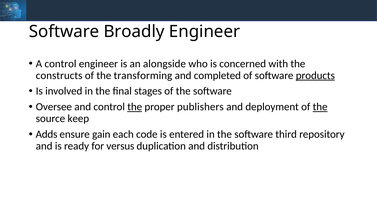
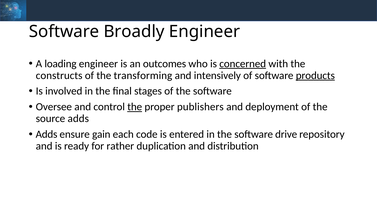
A control: control -> loading
alongside: alongside -> outcomes
concerned underline: none -> present
completed: completed -> intensively
the at (320, 107) underline: present -> none
source keep: keep -> adds
third: third -> drive
versus: versus -> rather
